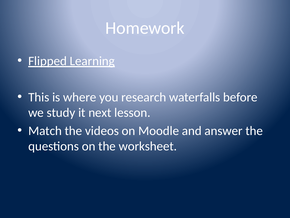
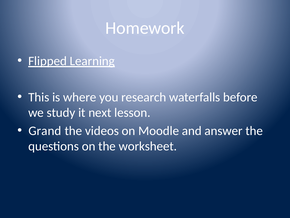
Match: Match -> Grand
